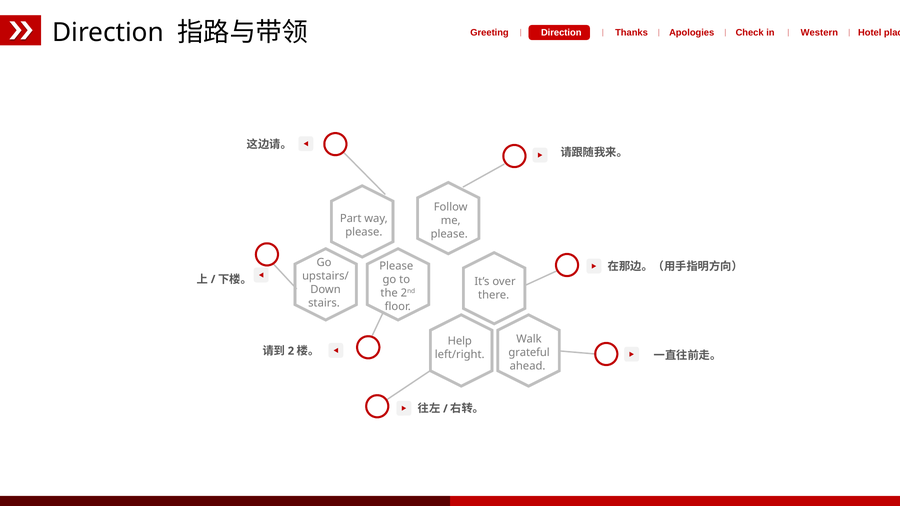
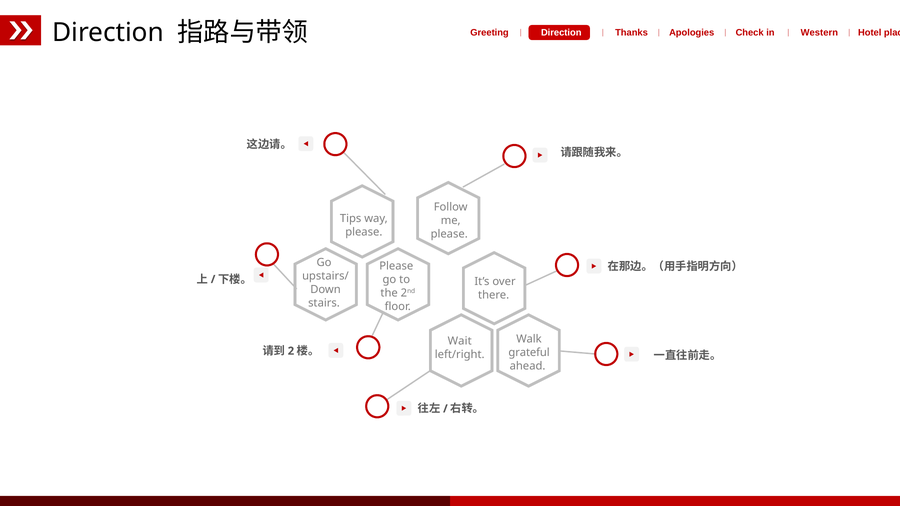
Part: Part -> Tips
Help: Help -> Wait
